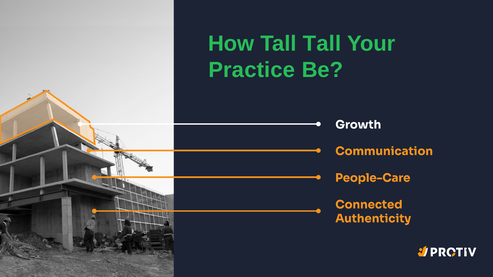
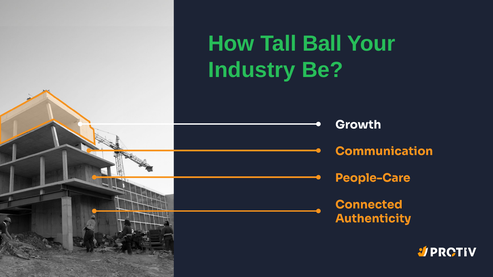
Tall Tall: Tall -> Ball
Practice: Practice -> Industry
